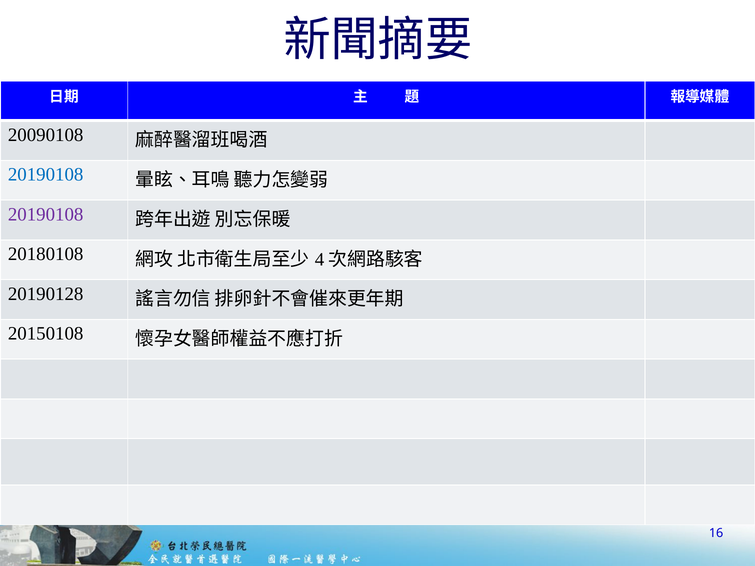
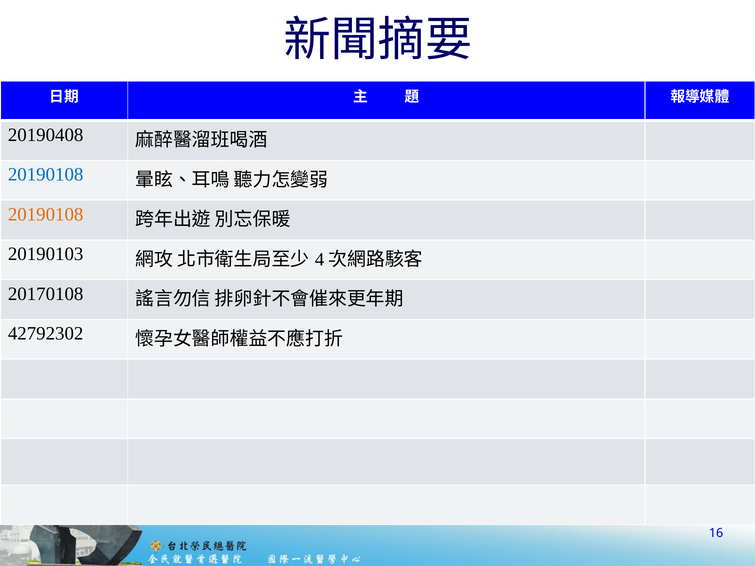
20090108: 20090108 -> 20190408
20190108 at (46, 215) colour: purple -> orange
20180108: 20180108 -> 20190103
20190128: 20190128 -> 20170108
20150108: 20150108 -> 42792302
